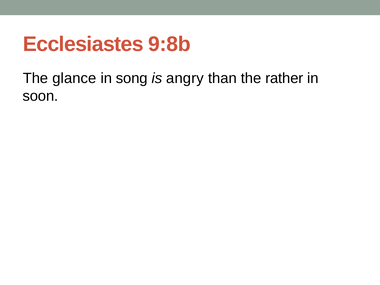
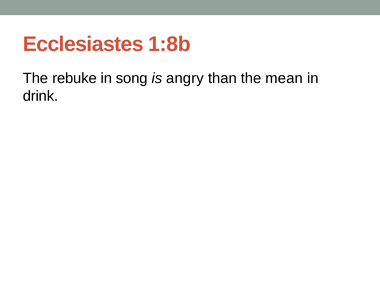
9:8b: 9:8b -> 1:8b
glance: glance -> rebuke
rather: rather -> mean
soon: soon -> drink
